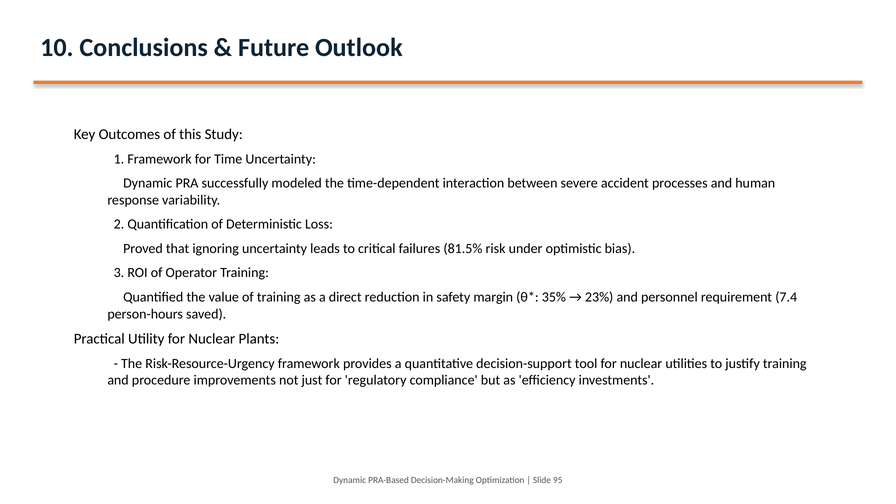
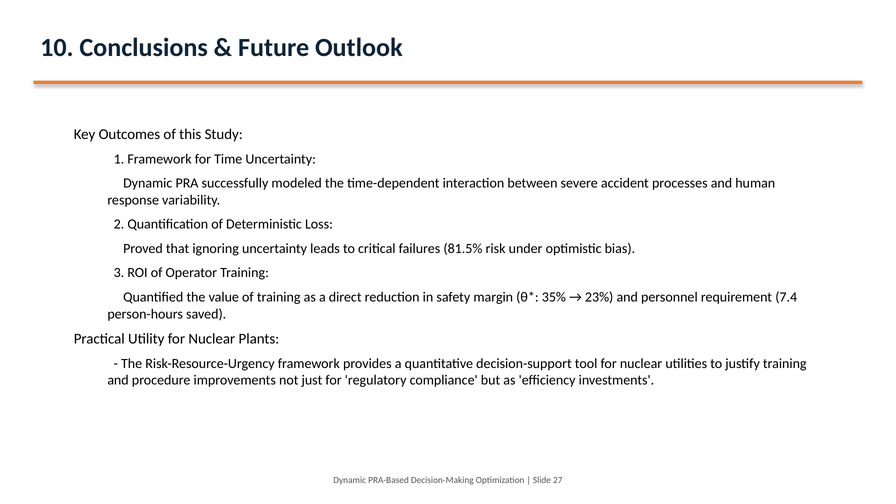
95: 95 -> 27
